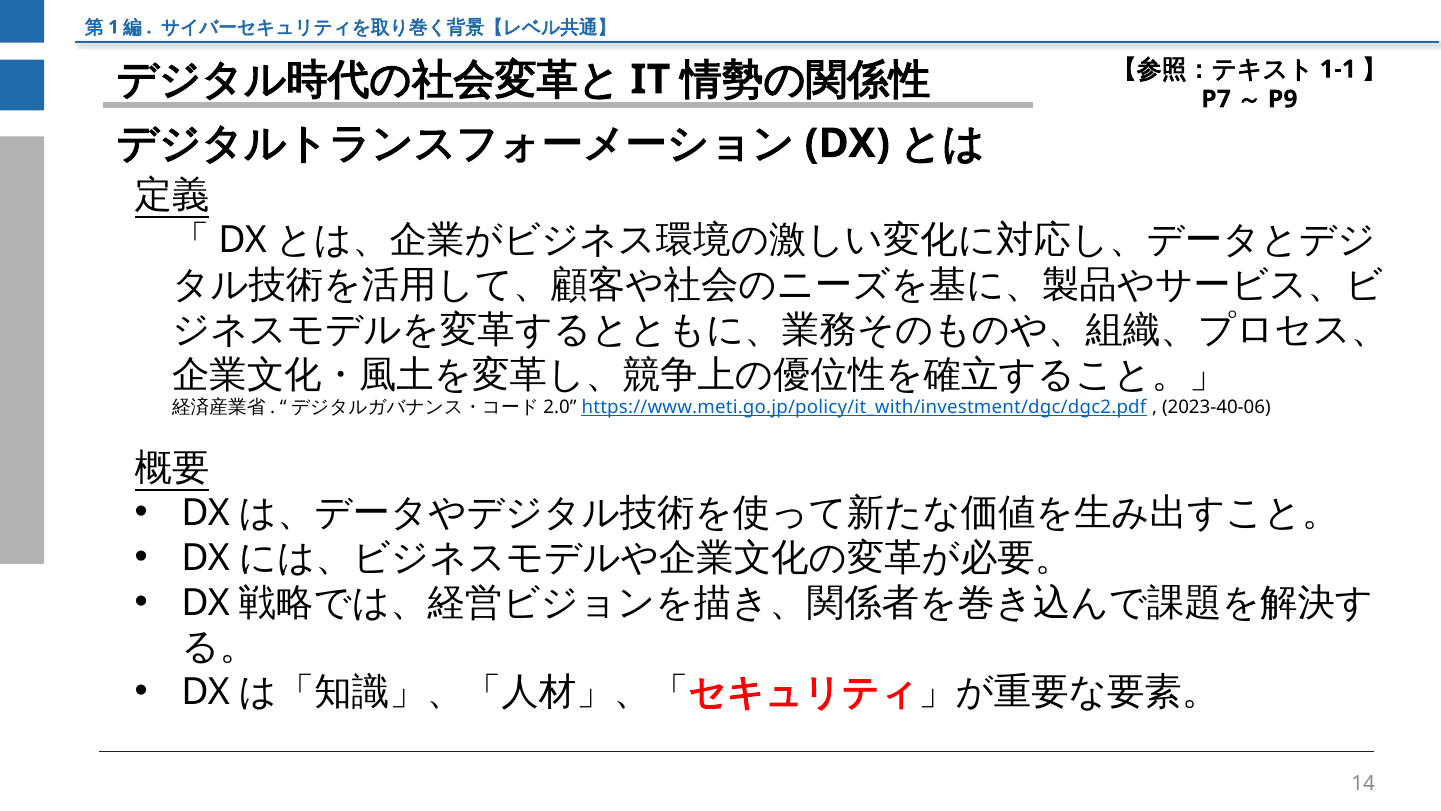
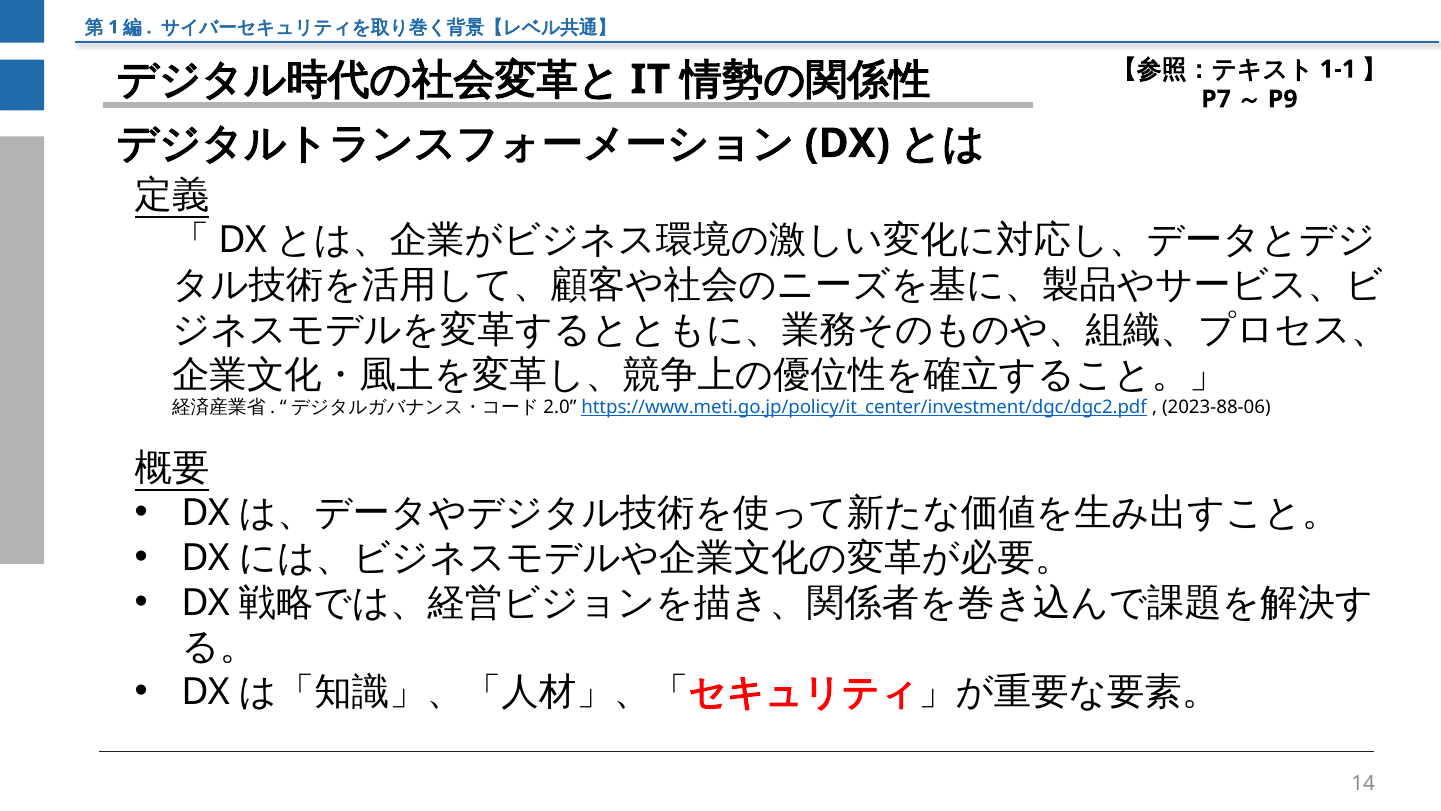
https://www.meti.go.jp/policy/it_with/investment/dgc/dgc2.pdf: https://www.meti.go.jp/policy/it_with/investment/dgc/dgc2.pdf -> https://www.meti.go.jp/policy/it_center/investment/dgc/dgc2.pdf
2023-40-06: 2023-40-06 -> 2023-88-06
